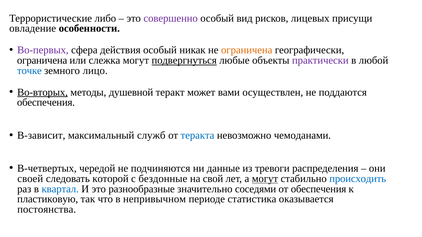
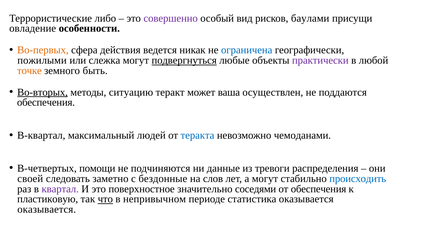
лицевых: лицевых -> баулами
Во-первых colour: purple -> orange
действия особый: особый -> ведется
ограничена at (247, 50) colour: orange -> blue
ограничена at (42, 60): ограничена -> пожилыми
точке colour: blue -> orange
лицо: лицо -> быть
душевной: душевной -> ситуацию
вами: вами -> ваша
В-зависит: В-зависит -> В-квартал
служб: служб -> людей
чередой: чередой -> помощи
которой: которой -> заметно
свой: свой -> слов
могут at (265, 179) underline: present -> none
квартал colour: blue -> purple
разнообразные: разнообразные -> поверхностное
что underline: none -> present
постоянства at (47, 210): постоянства -> оказывается
